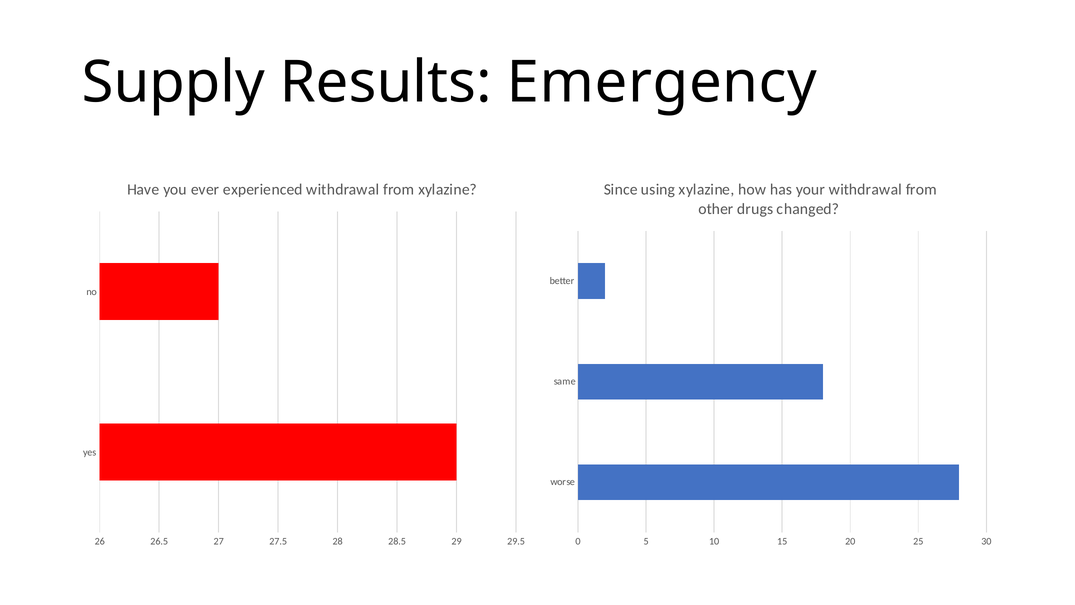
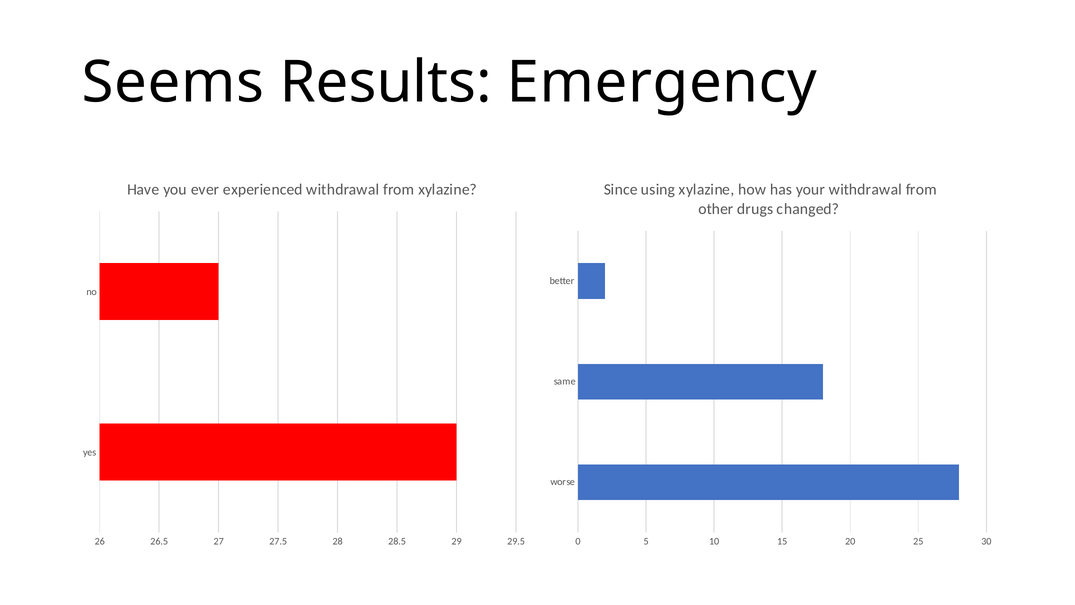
Supply: Supply -> Seems
